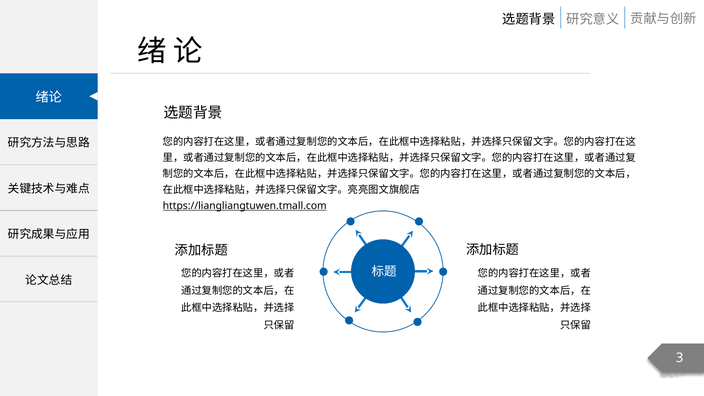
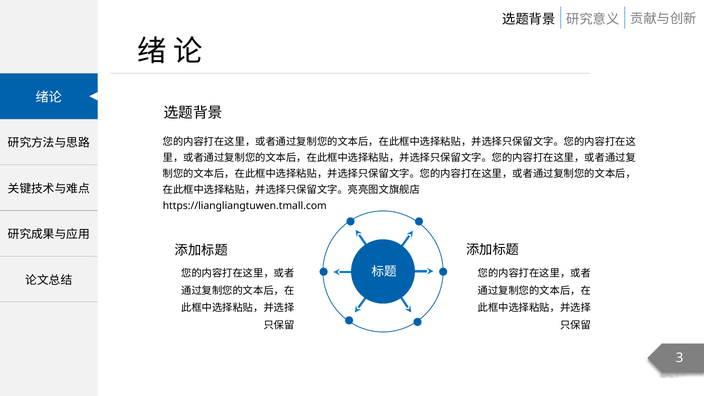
https://liangliangtuwen.tmall.com underline: present -> none
